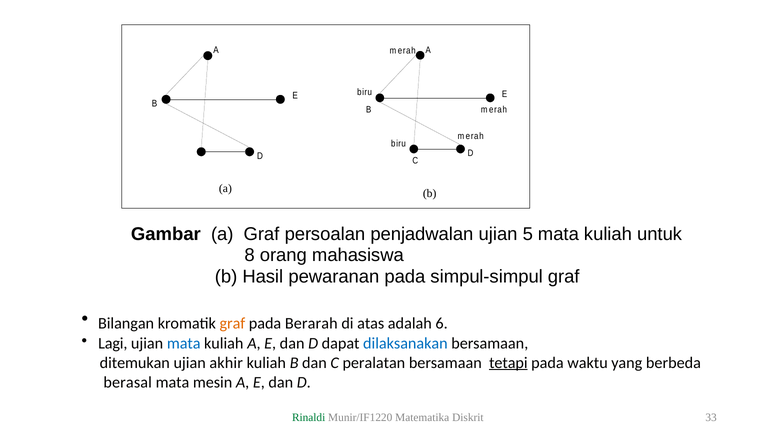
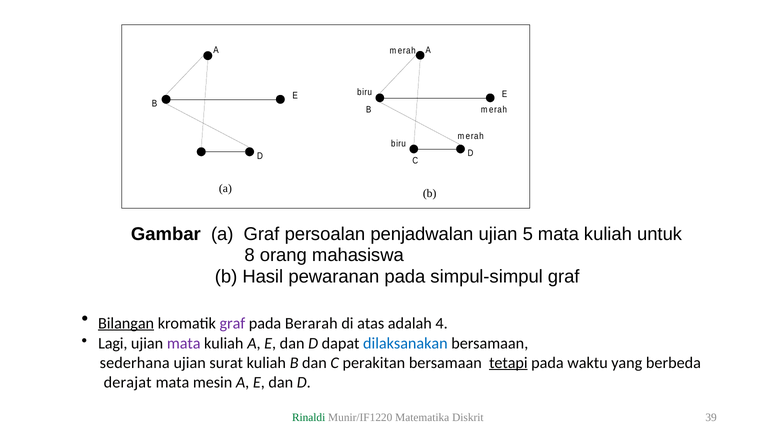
Bilangan underline: none -> present
graf at (232, 323) colour: orange -> purple
6: 6 -> 4
mata at (184, 343) colour: blue -> purple
ditemukan: ditemukan -> sederhana
akhir: akhir -> surat
peralatan: peralatan -> perakitan
berasal: berasal -> derajat
33: 33 -> 39
